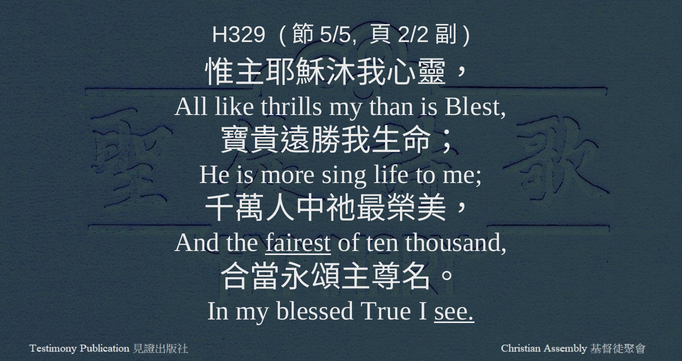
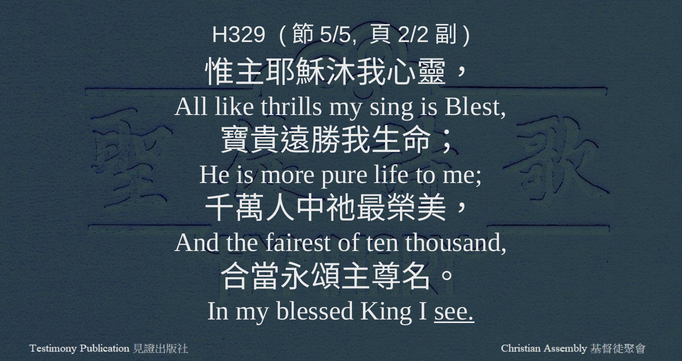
than: than -> sing
sing: sing -> pure
fairest underline: present -> none
True: True -> King
